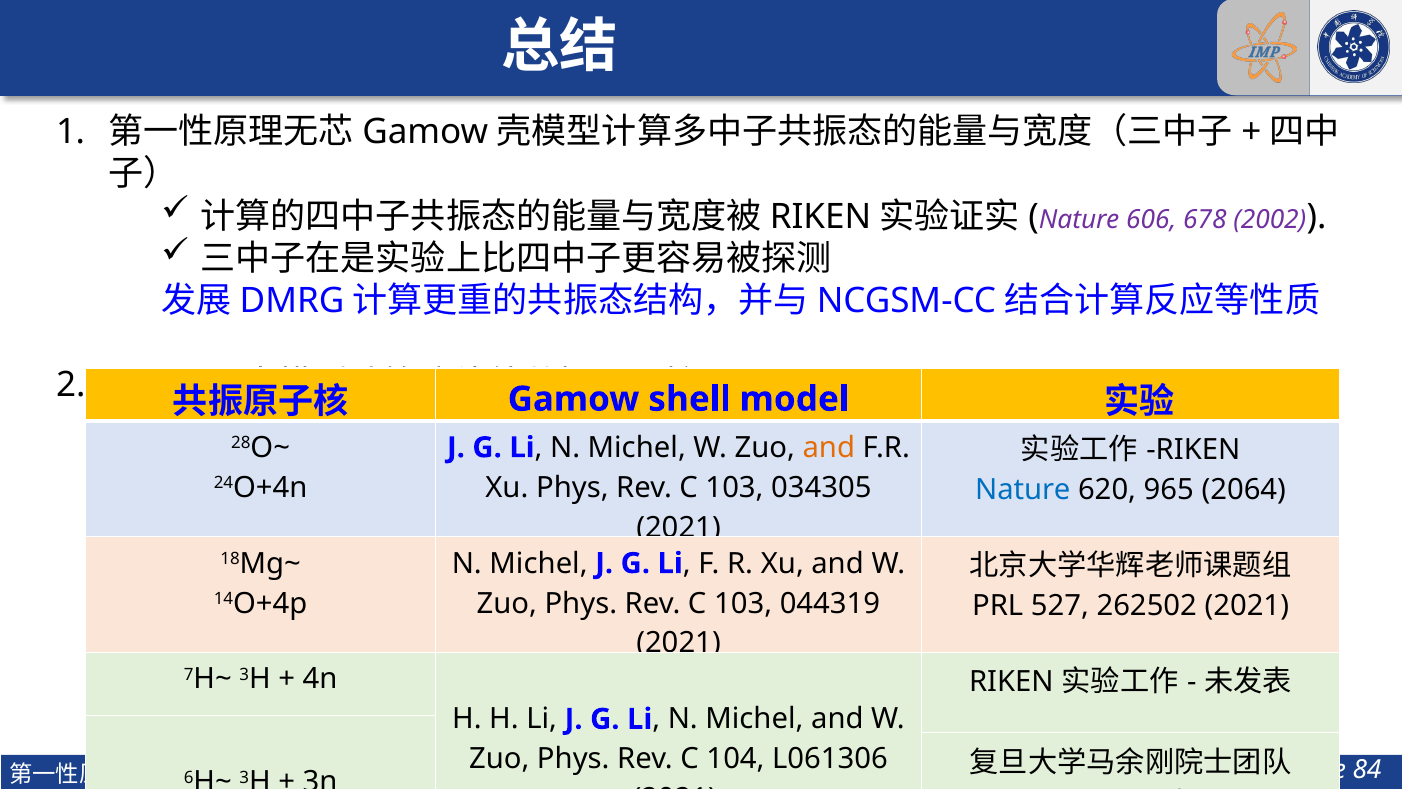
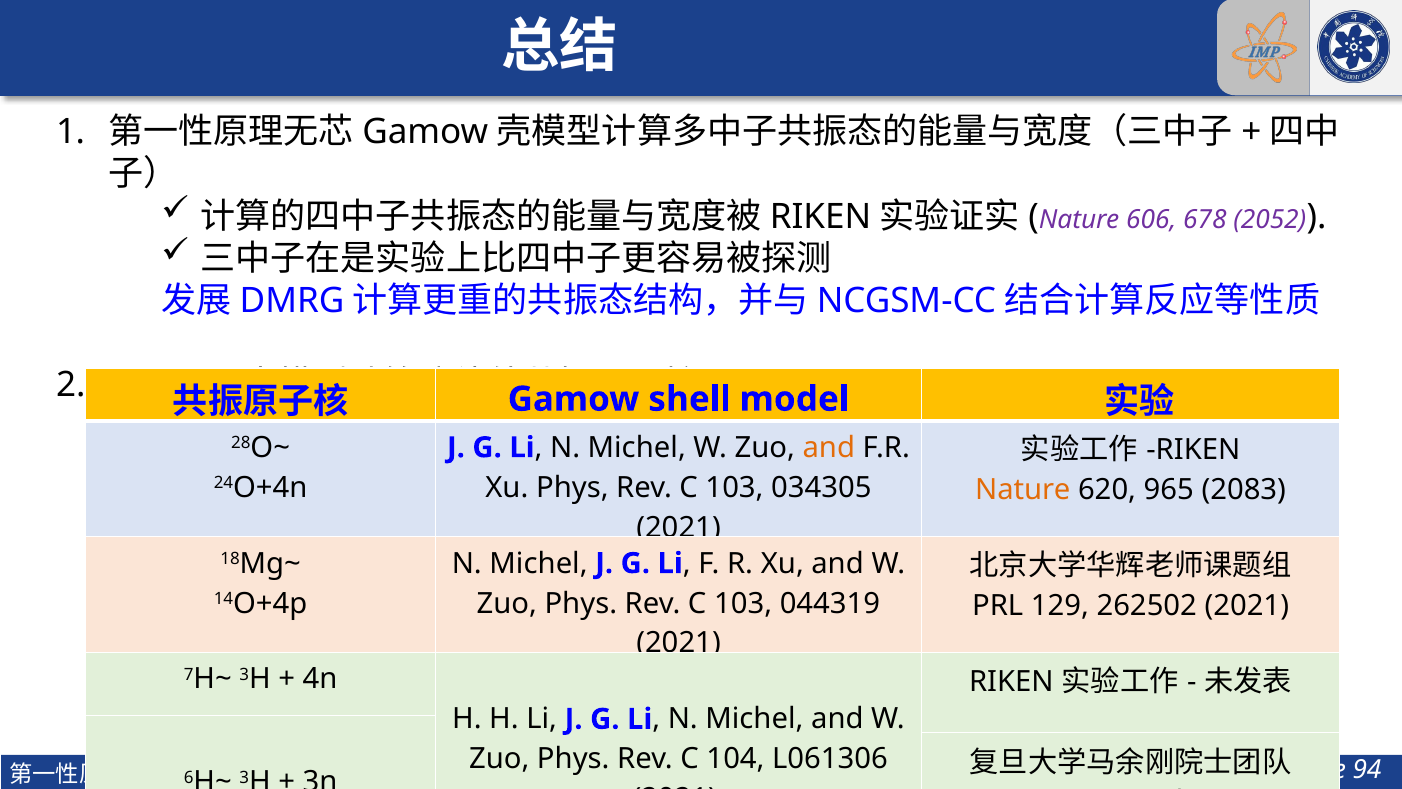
2002: 2002 -> 2052
Nature at (1023, 490) colour: blue -> orange
2064: 2064 -> 2083
527: 527 -> 129
84: 84 -> 94
